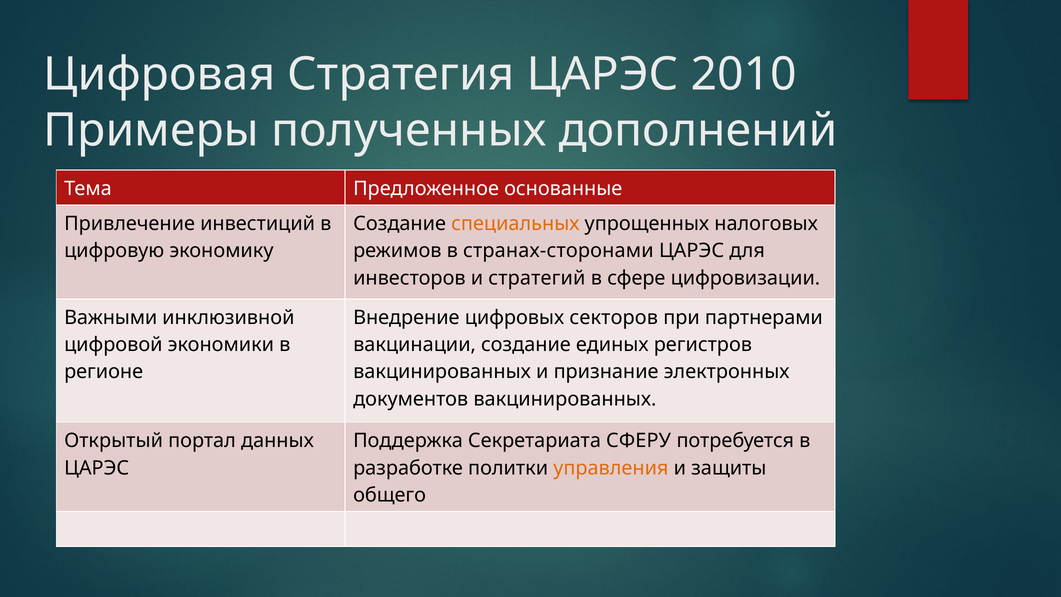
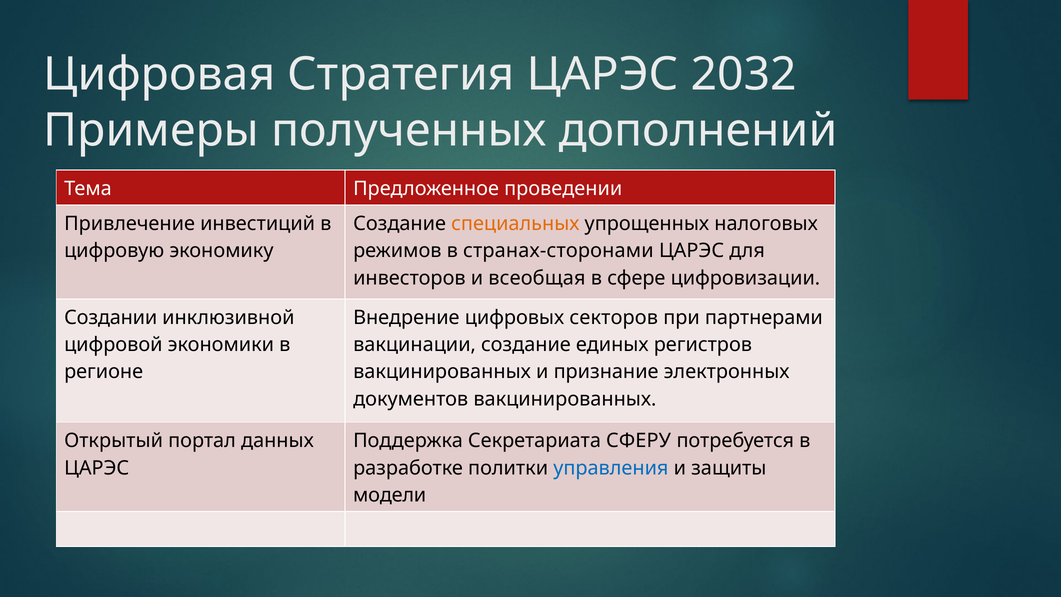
2010: 2010 -> 2032
основанные: основанные -> проведении
стратегий: стратегий -> всеобщая
Важными: Важными -> Создании
управления colour: orange -> blue
общего: общего -> модели
